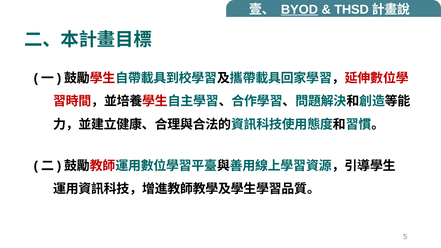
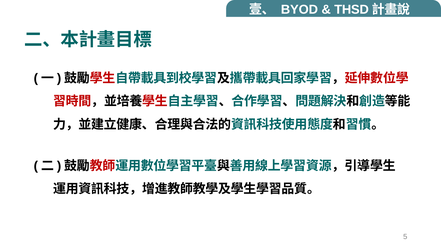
BYOD underline: present -> none
